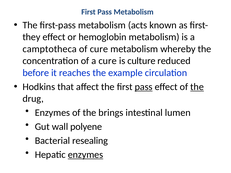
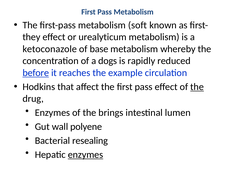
acts: acts -> soft
hemoglobin: hemoglobin -> urealyticum
camptotheca: camptotheca -> ketoconazole
of cure: cure -> base
a cure: cure -> dogs
culture: culture -> rapidly
before underline: none -> present
pass at (144, 87) underline: present -> none
